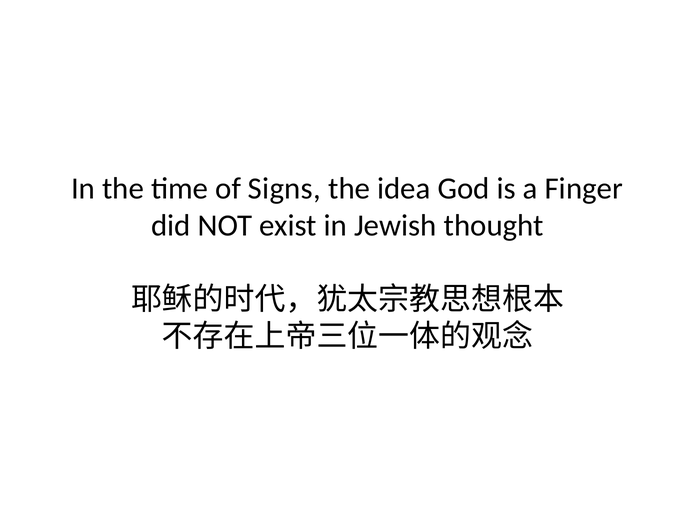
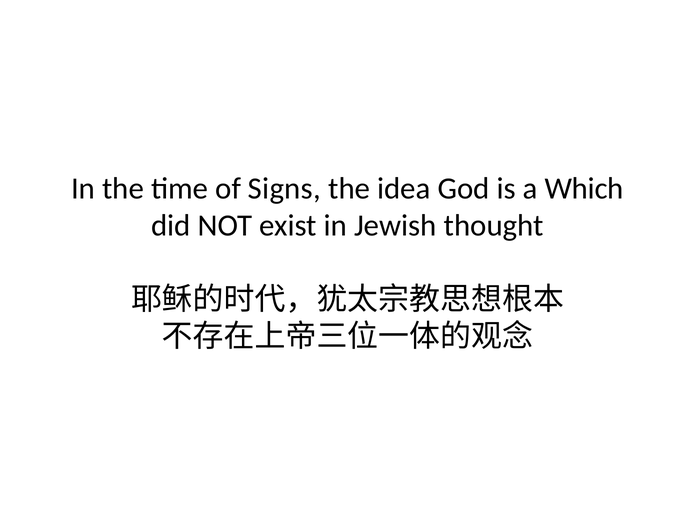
Finger: Finger -> Which
